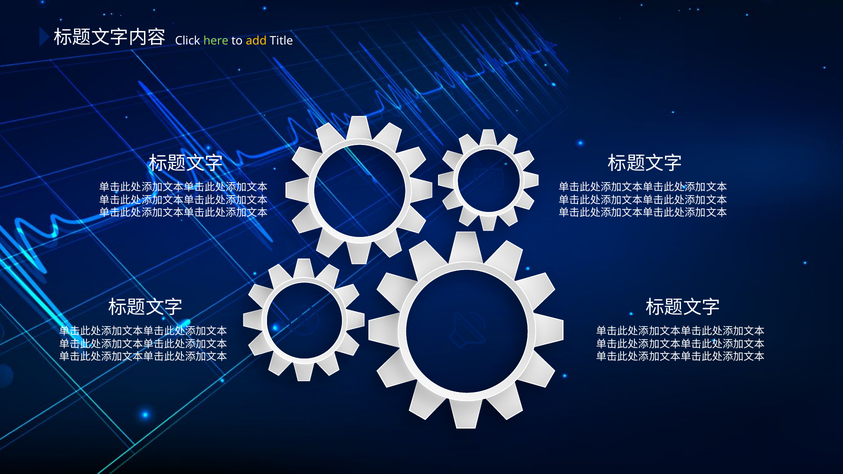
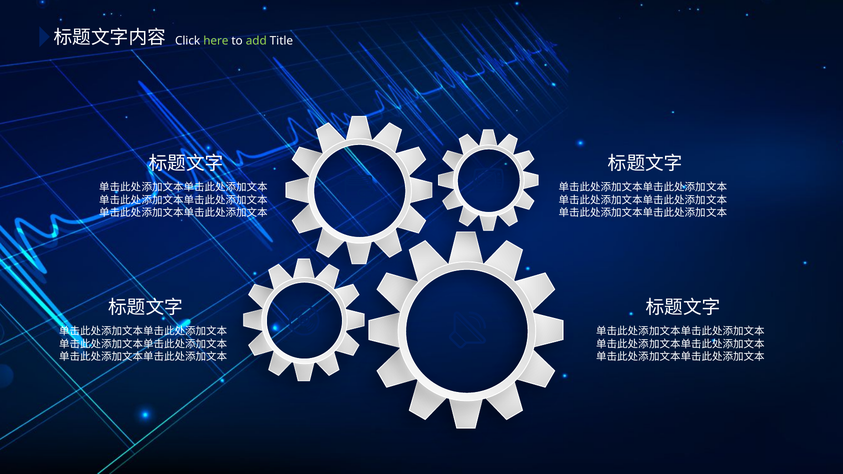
add colour: yellow -> light green
